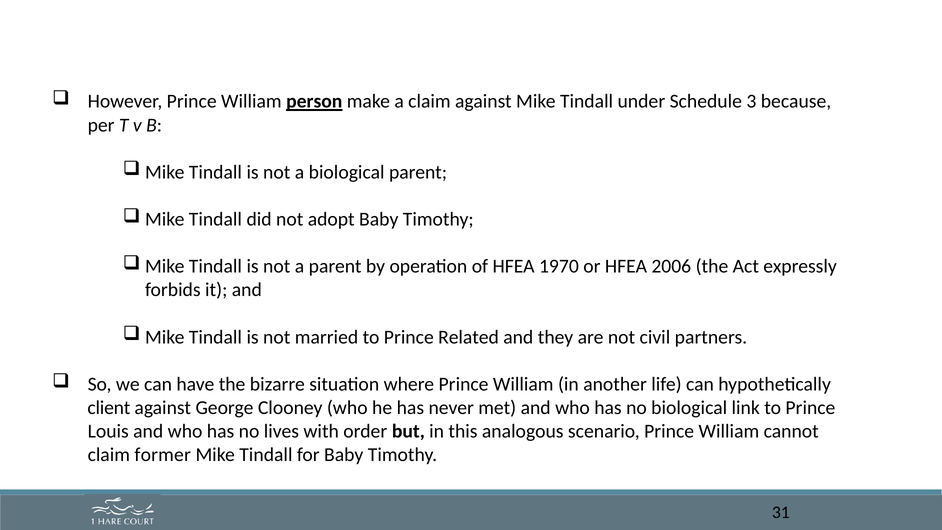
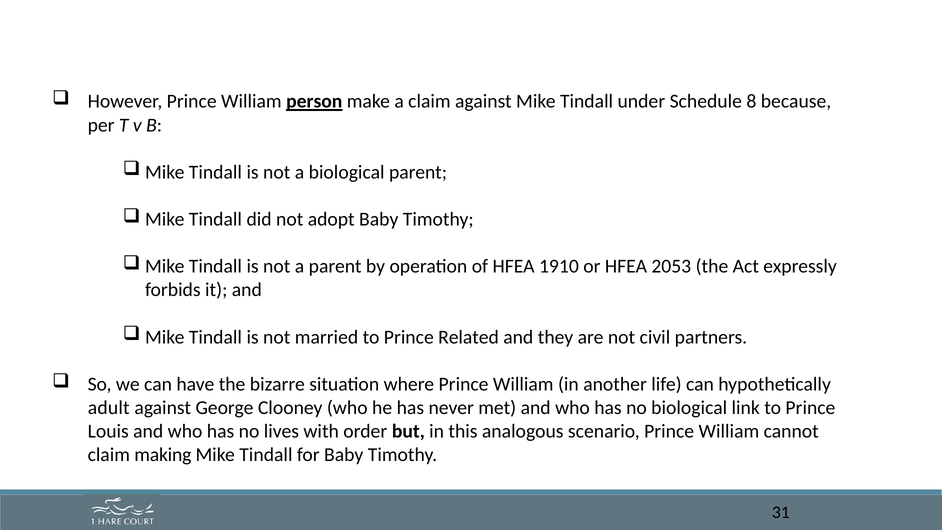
3: 3 -> 8
1970: 1970 -> 1910
2006: 2006 -> 2053
client: client -> adult
former: former -> making
